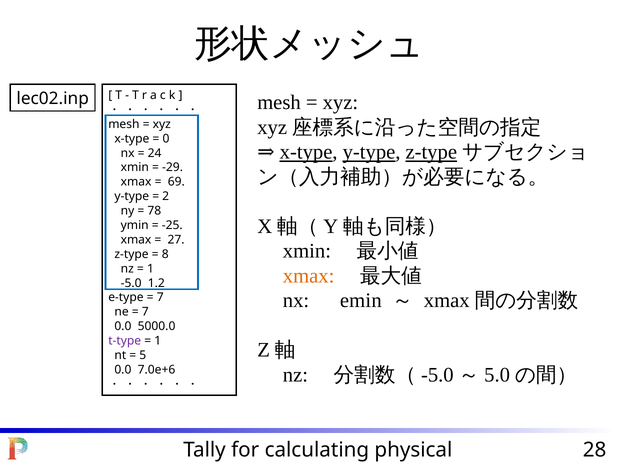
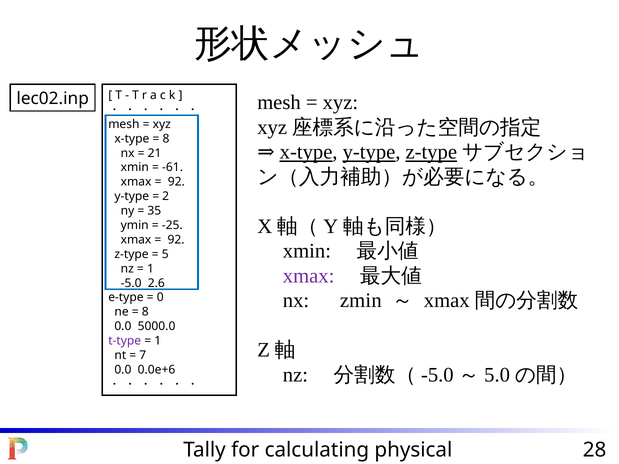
0 at (166, 139): 0 -> 8
24: 24 -> 21
-29: -29 -> -61
69 at (176, 182): 69 -> 92
78: 78 -> 35
27 at (176, 240): 27 -> 92
8: 8 -> 5
xmax at (309, 276) colour: orange -> purple
1.2: 1.2 -> 2.6
emin: emin -> zmin
7 at (160, 298): 7 -> 0
7 at (145, 312): 7 -> 8
5: 5 -> 7
7.0e+6: 7.0e+6 -> 0.0e+6
